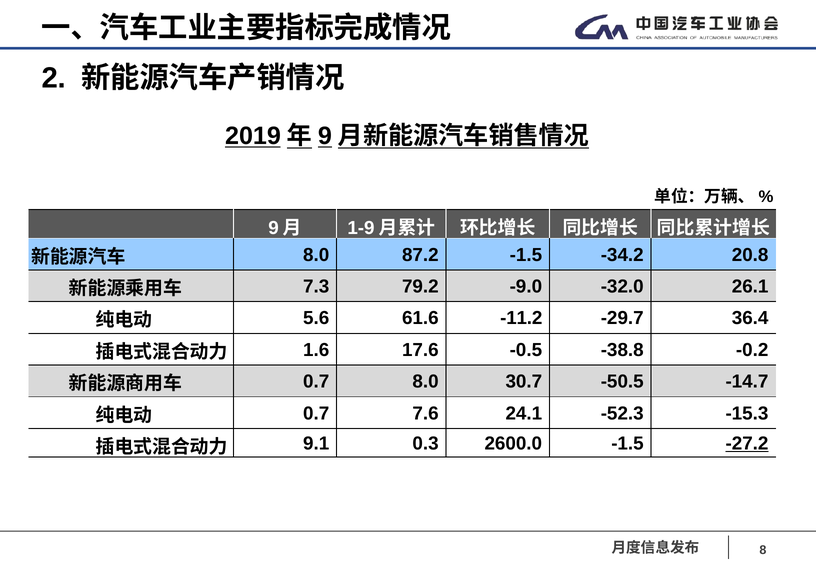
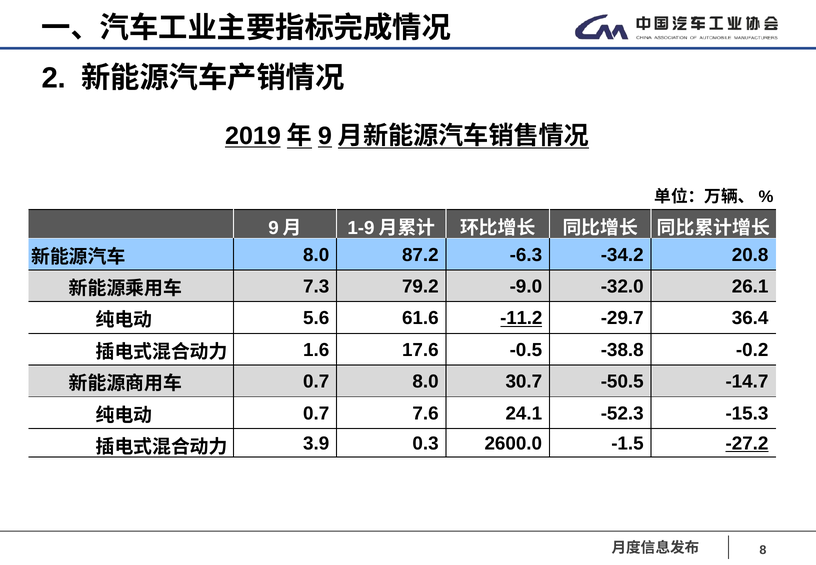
87.2 -1.5: -1.5 -> -6.3
-11.2 underline: none -> present
9.1: 9.1 -> 3.9
